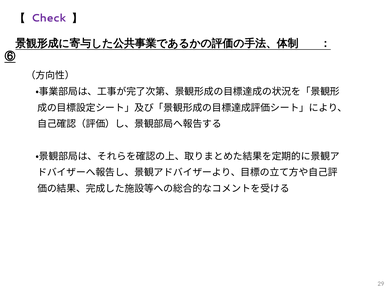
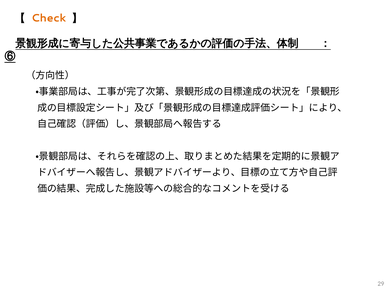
Check colour: purple -> orange
